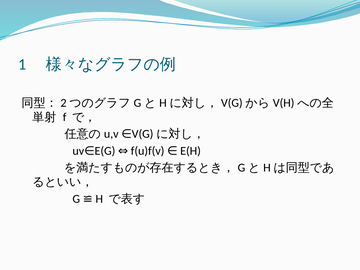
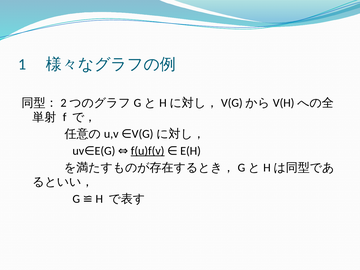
f(u)f(v underline: none -> present
